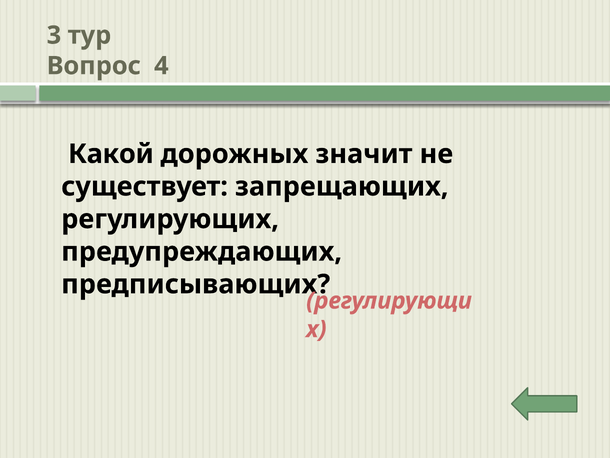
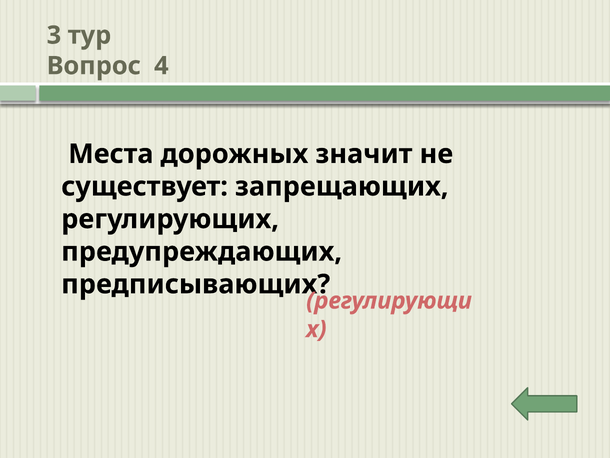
Какой: Какой -> Места
